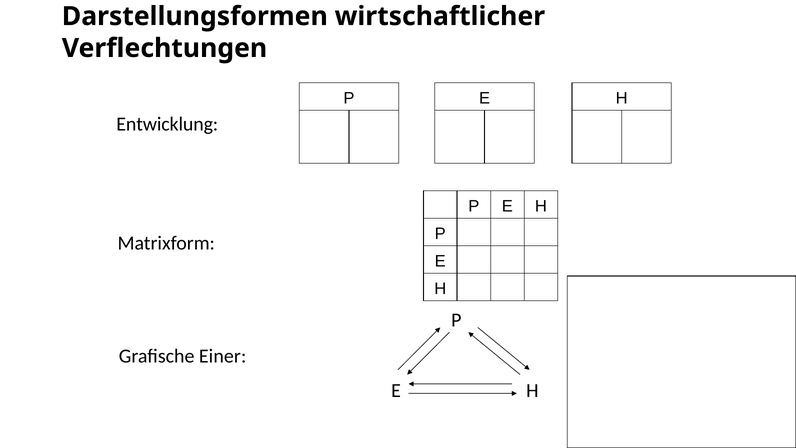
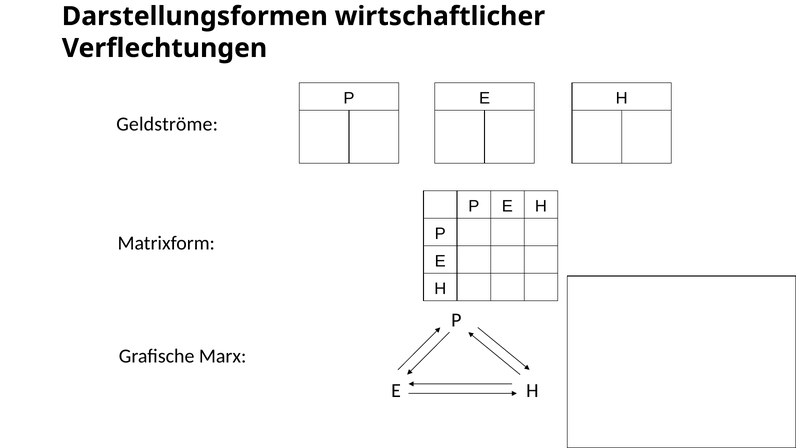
Entwicklung: Entwicklung -> Geldströme
Einer: Einer -> Marx
